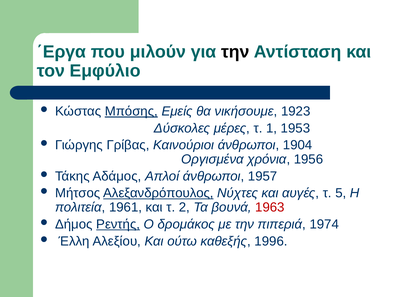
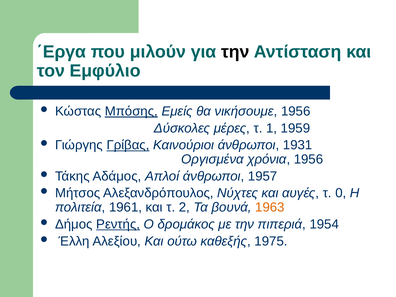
νικήσουμε 1923: 1923 -> 1956
1953: 1953 -> 1959
Γρίβας underline: none -> present
1904: 1904 -> 1931
Αλεξανδρόπουλος underline: present -> none
5: 5 -> 0
1963 colour: red -> orange
1974: 1974 -> 1954
1996: 1996 -> 1975
